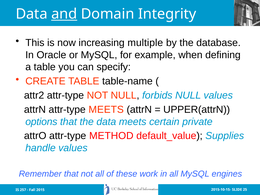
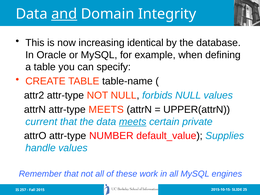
multiple: multiple -> identical
options: options -> current
meets at (133, 122) underline: none -> present
METHOD: METHOD -> NUMBER
